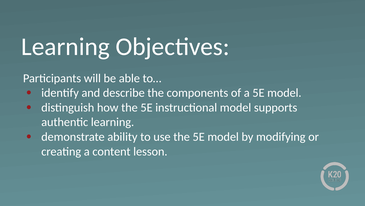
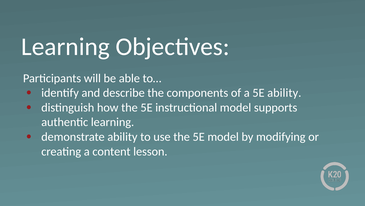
a 5E model: model -> ability
